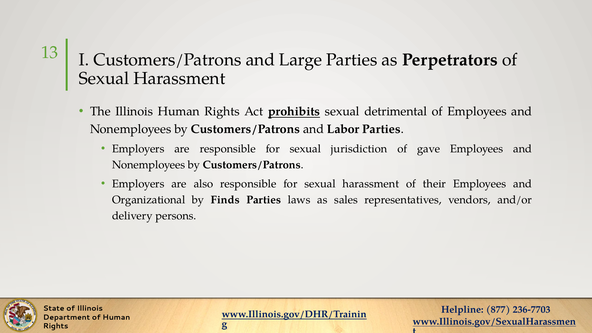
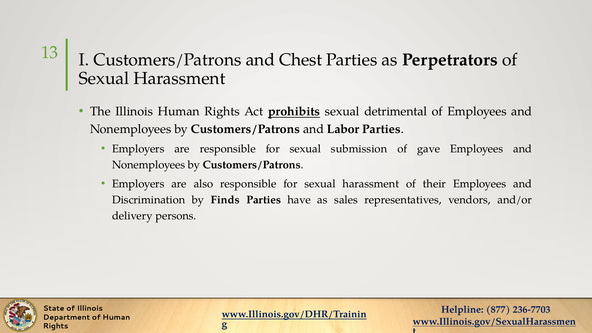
Large: Large -> Chest
jurisdiction: jurisdiction -> submission
Organizational: Organizational -> Discrimination
laws: laws -> have
